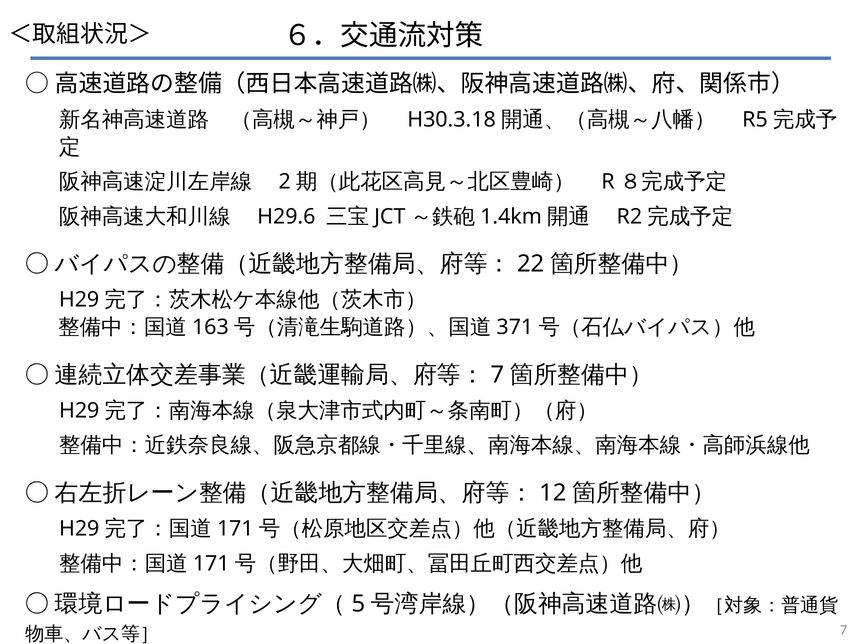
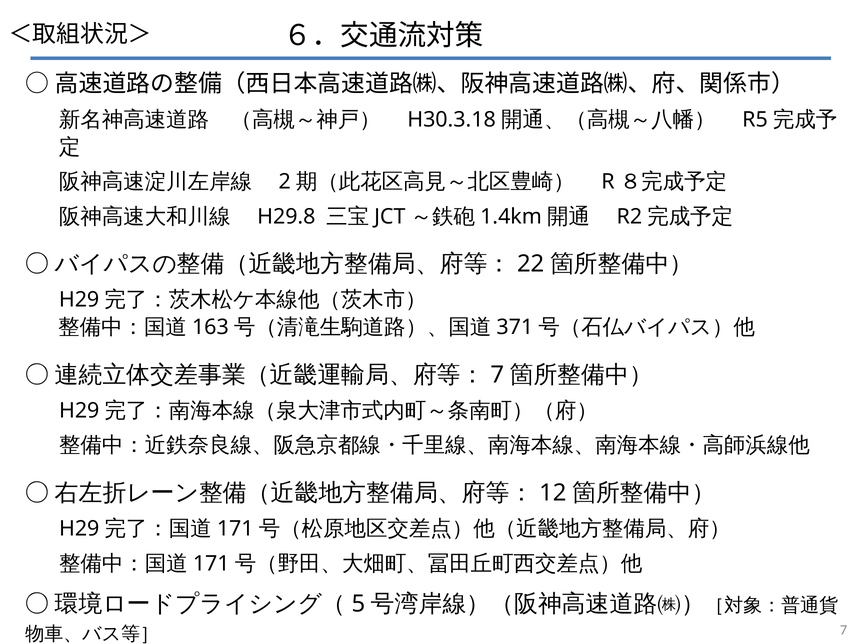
H29.6: H29.6 -> H29.8
